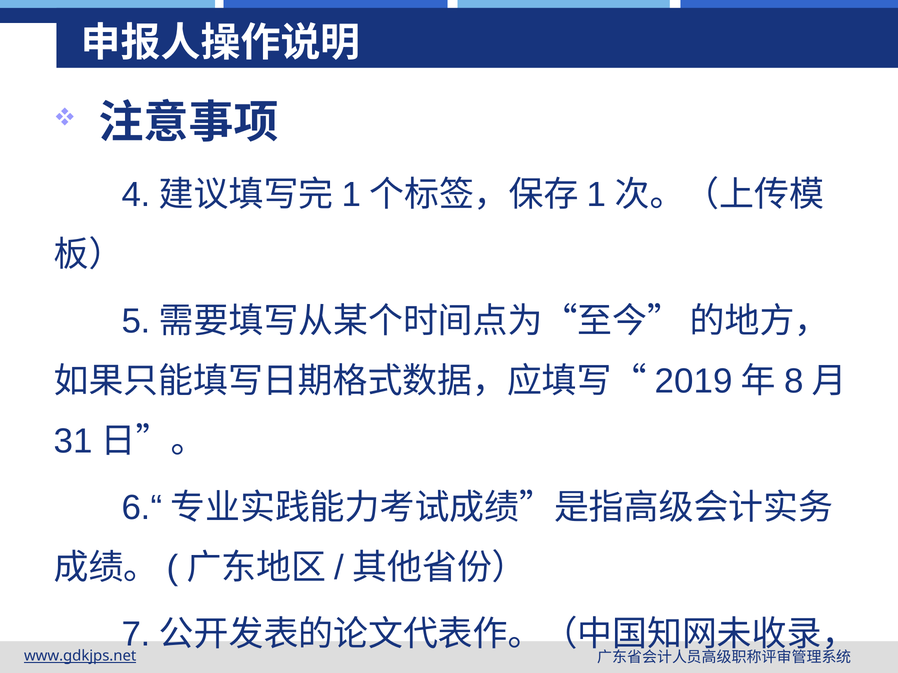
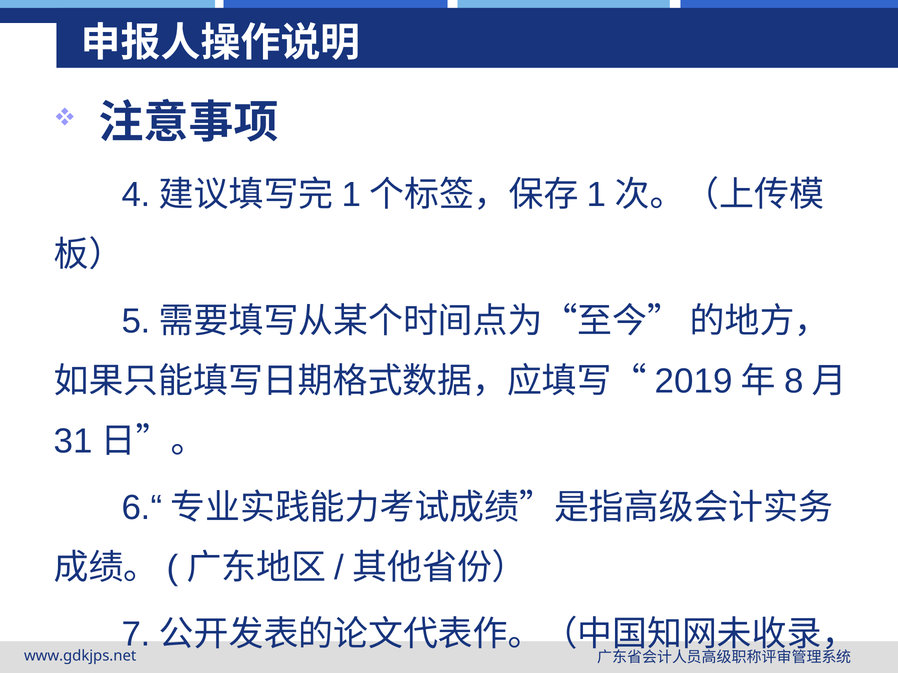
www.gdkjps.net underline: present -> none
